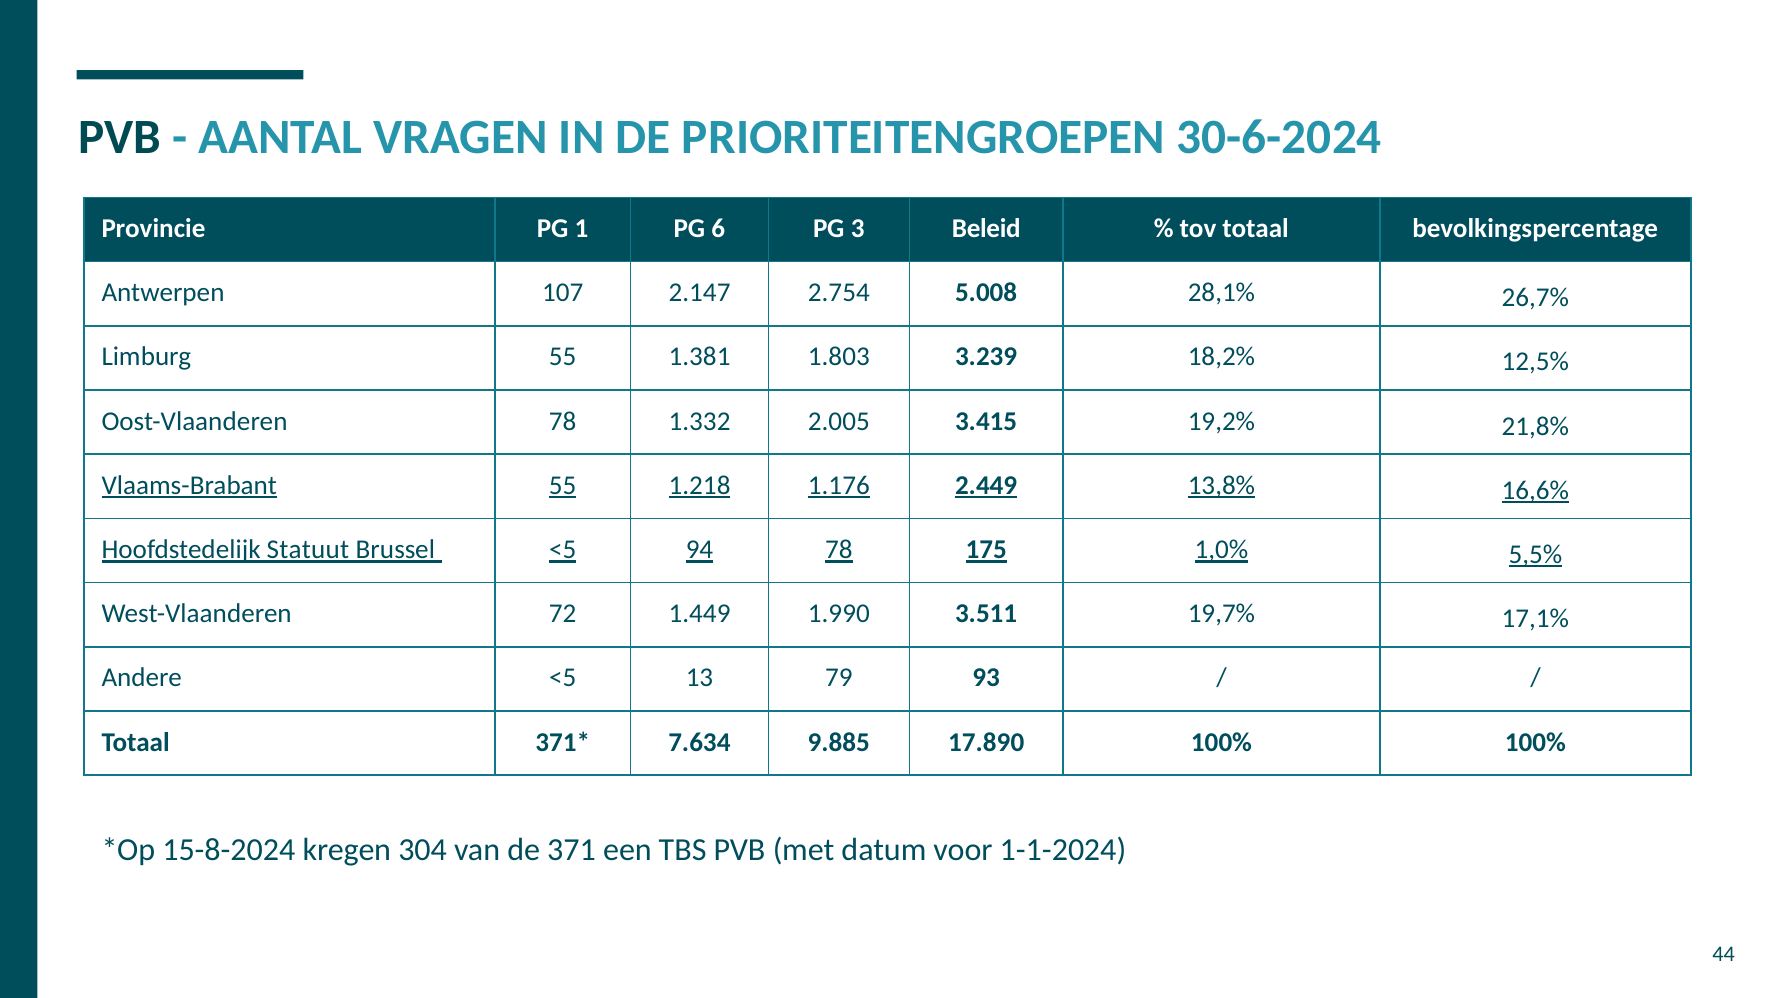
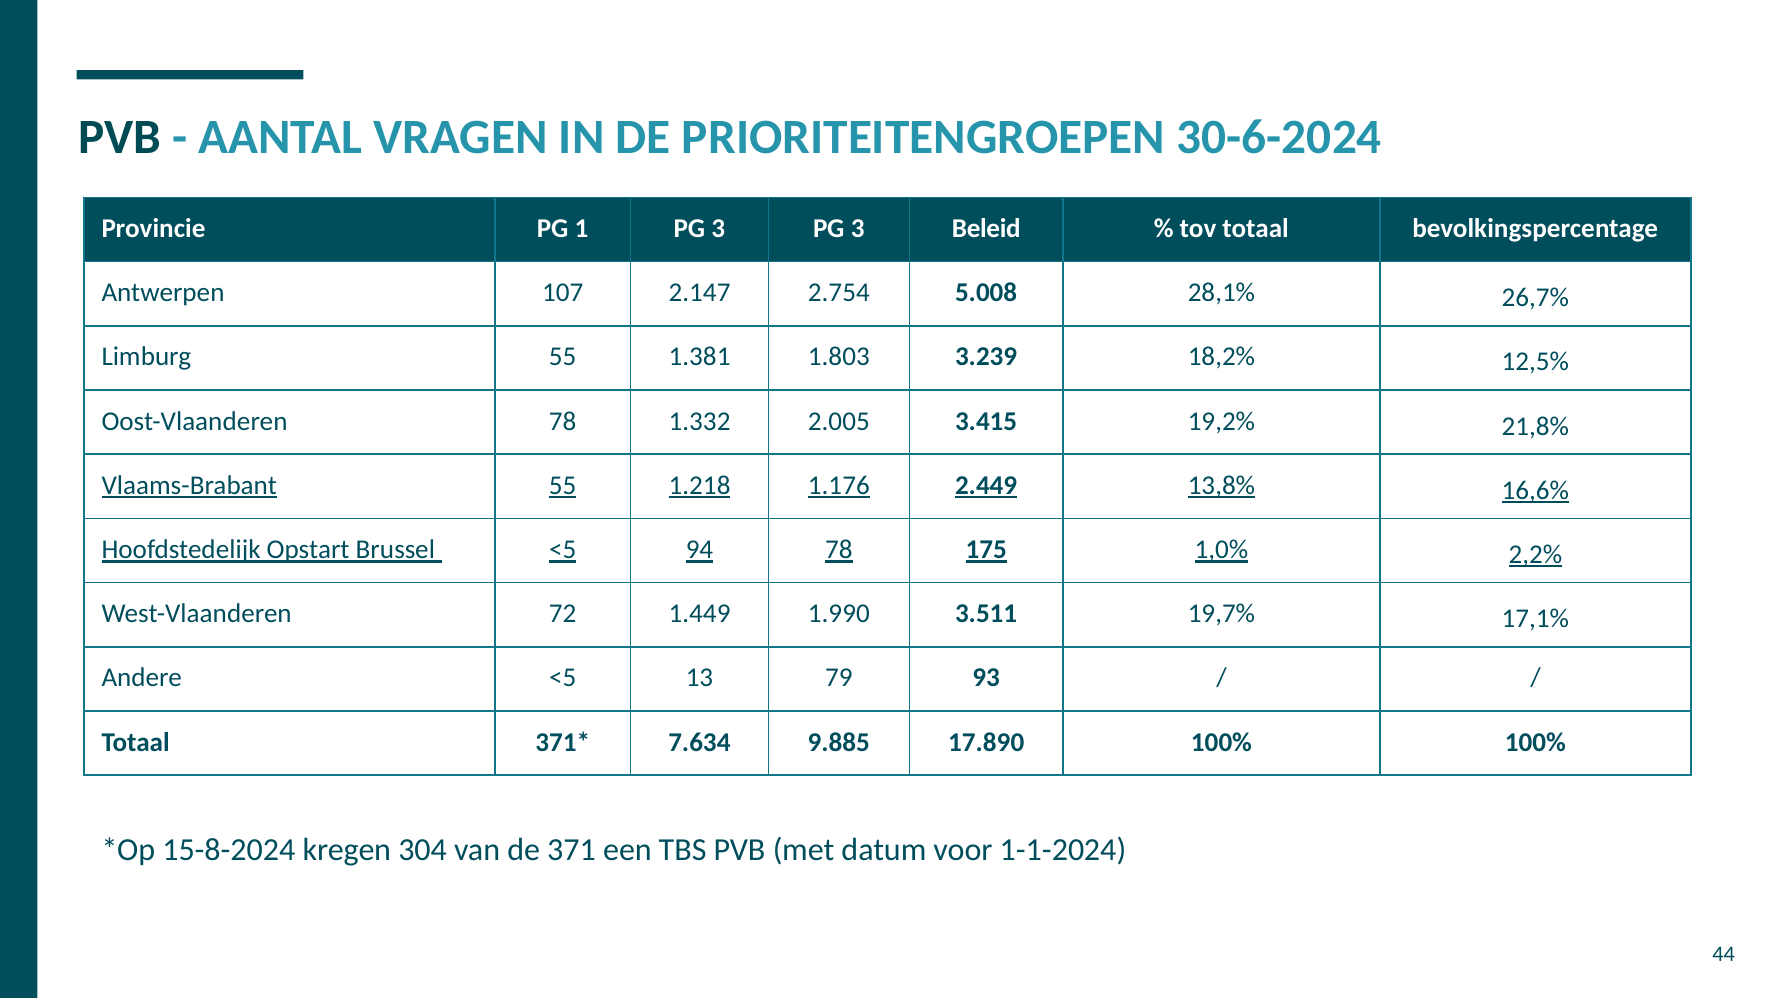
1 PG 6: 6 -> 3
Statuut: Statuut -> Opstart
5,5%: 5,5% -> 2,2%
